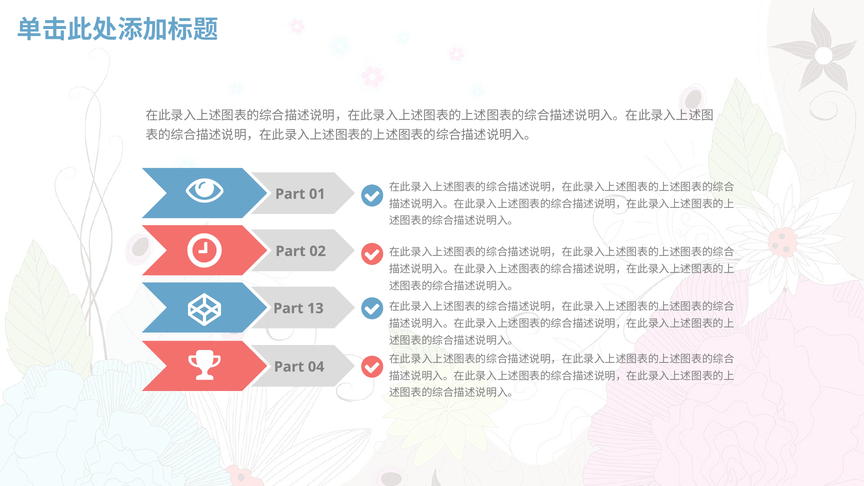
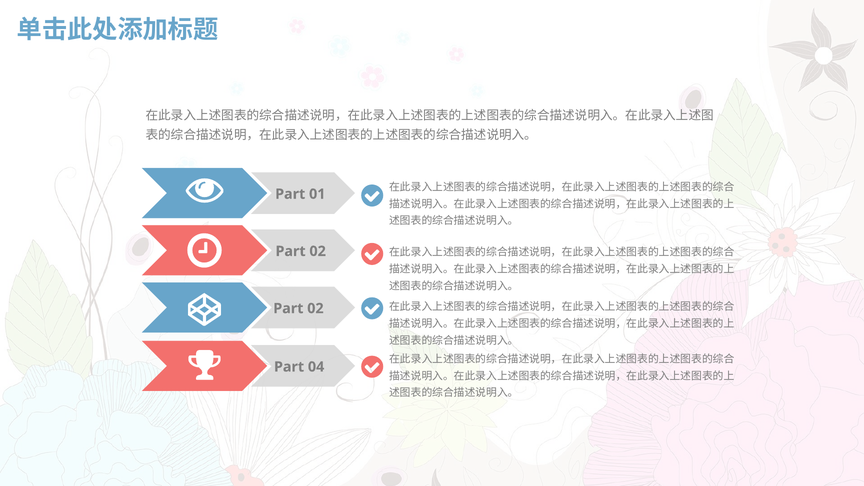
13 at (315, 308): 13 -> 02
